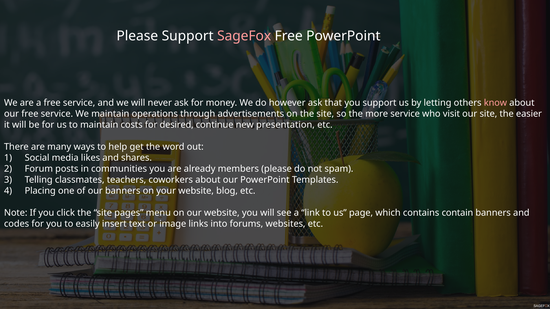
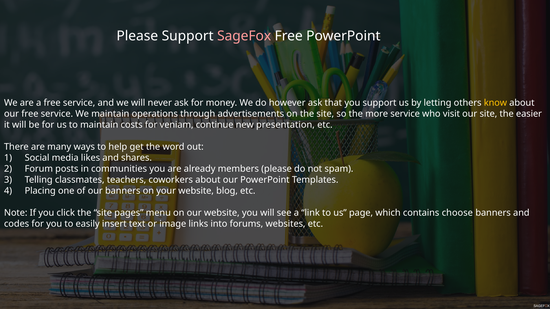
know colour: pink -> yellow
desired: desired -> veniam
contain: contain -> choose
